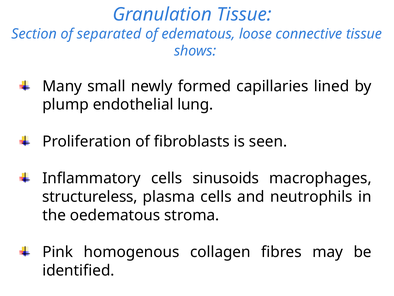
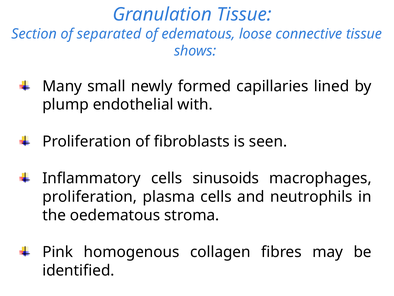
lung: lung -> with
structureless at (90, 196): structureless -> proliferation
